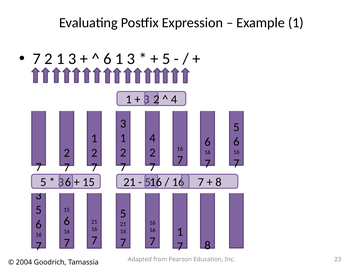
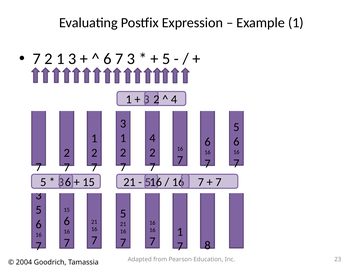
6 1: 1 -> 7
8 at (218, 182): 8 -> 7
